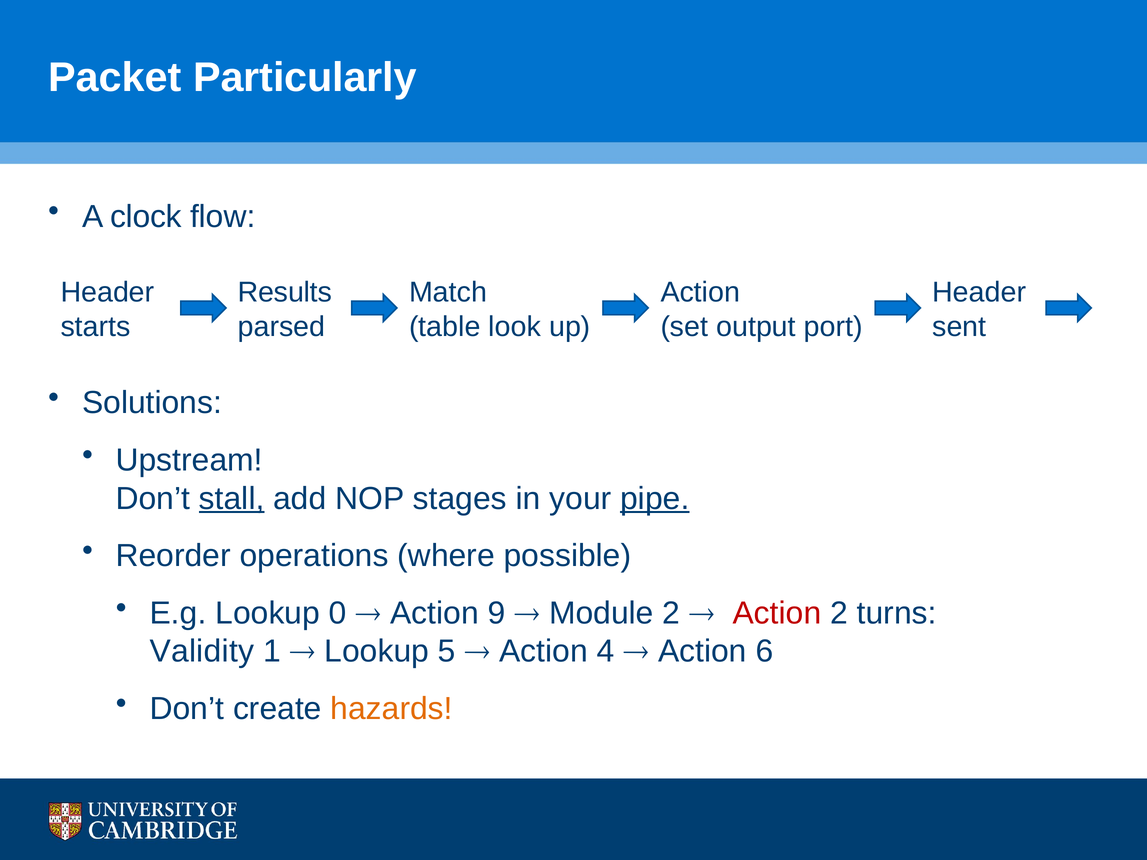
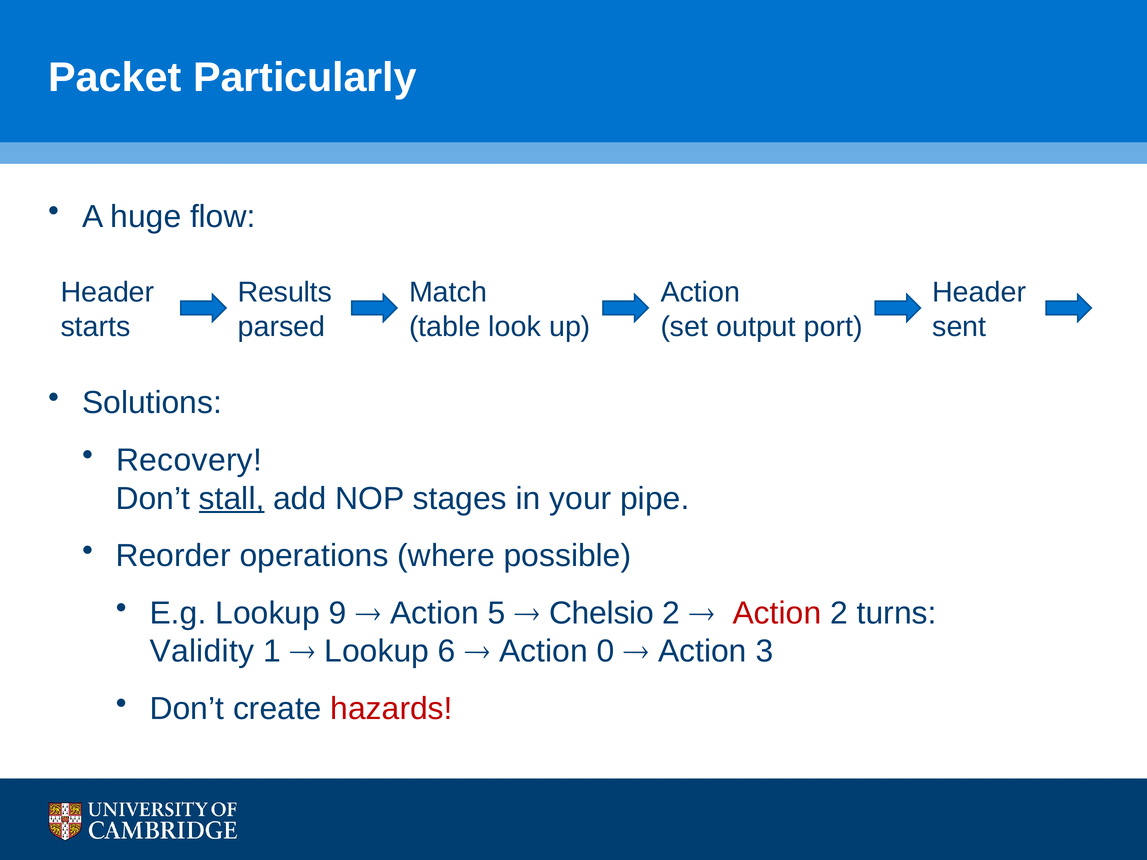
clock: clock -> huge
Upstream: Upstream -> Recovery
pipe underline: present -> none
0: 0 -> 9
9: 9 -> 5
Module: Module -> Chelsio
5: 5 -> 6
4: 4 -> 0
6: 6 -> 3
hazards colour: orange -> red
